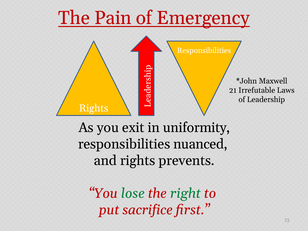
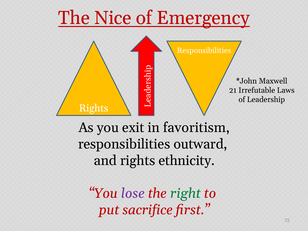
Pain: Pain -> Nice
uniformity: uniformity -> favoritism
nuanced: nuanced -> outward
prevents: prevents -> ethnicity
lose colour: green -> purple
